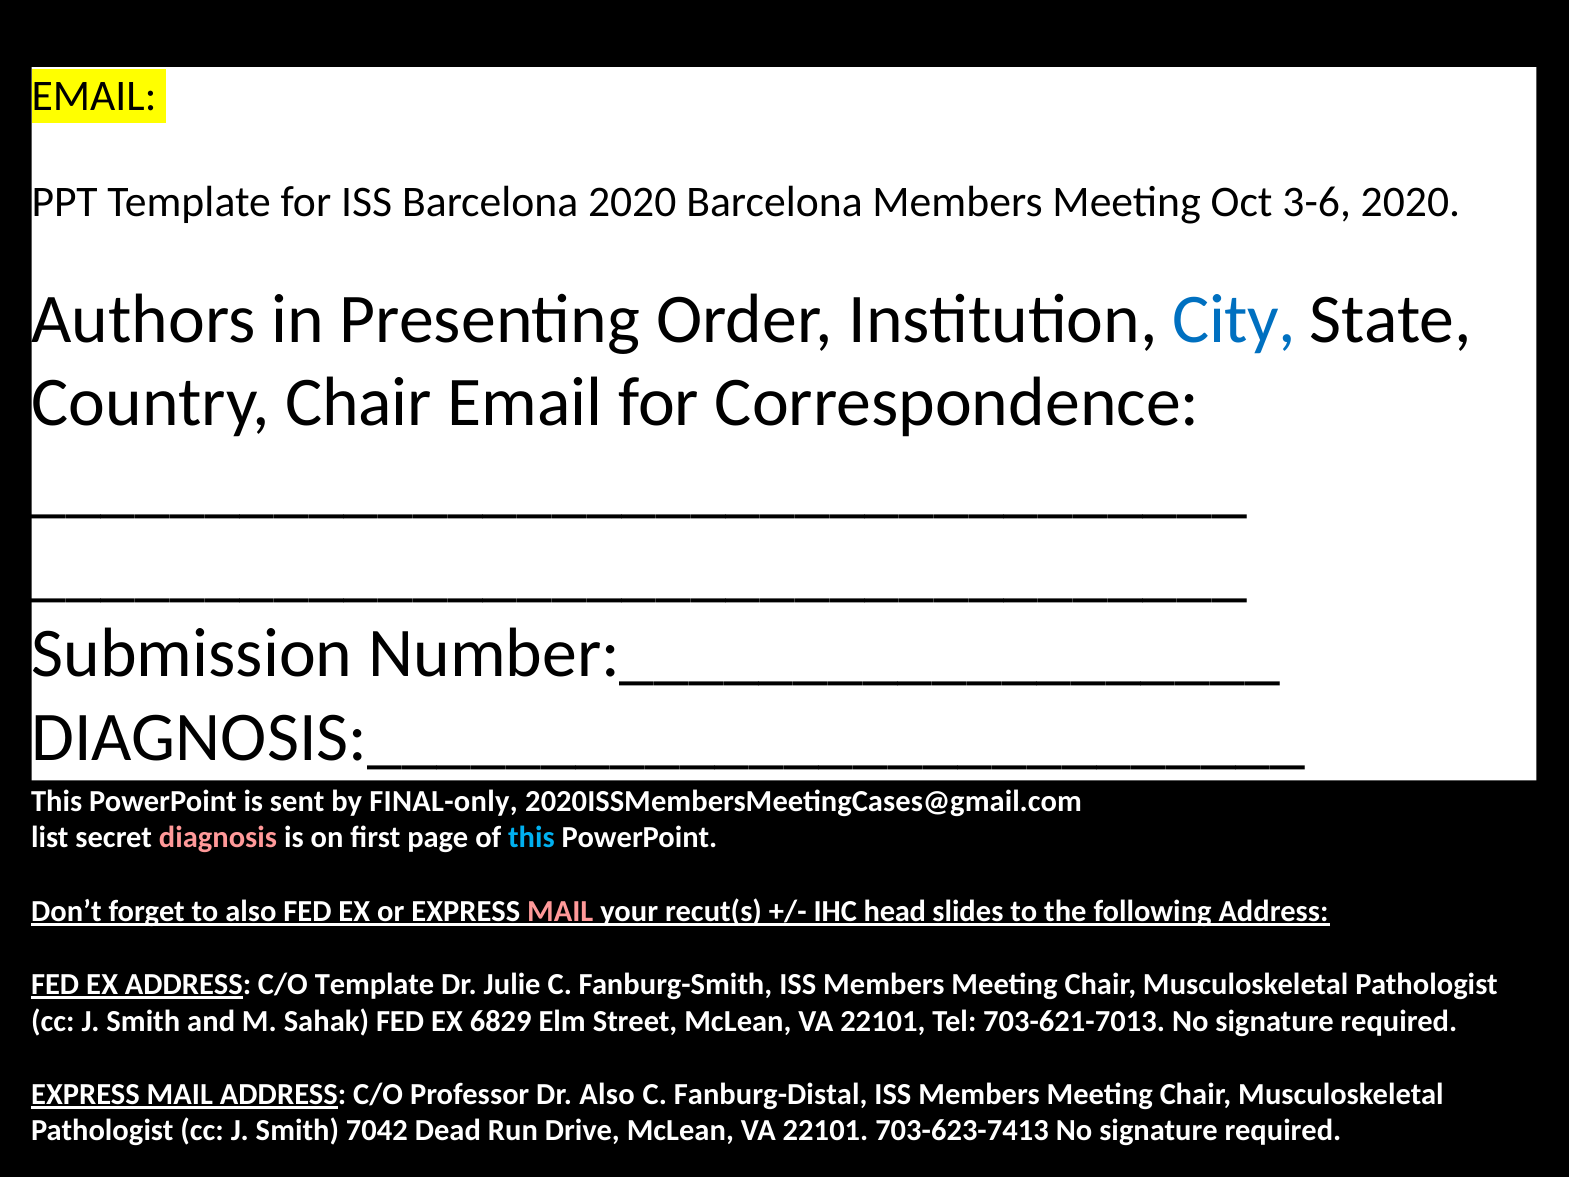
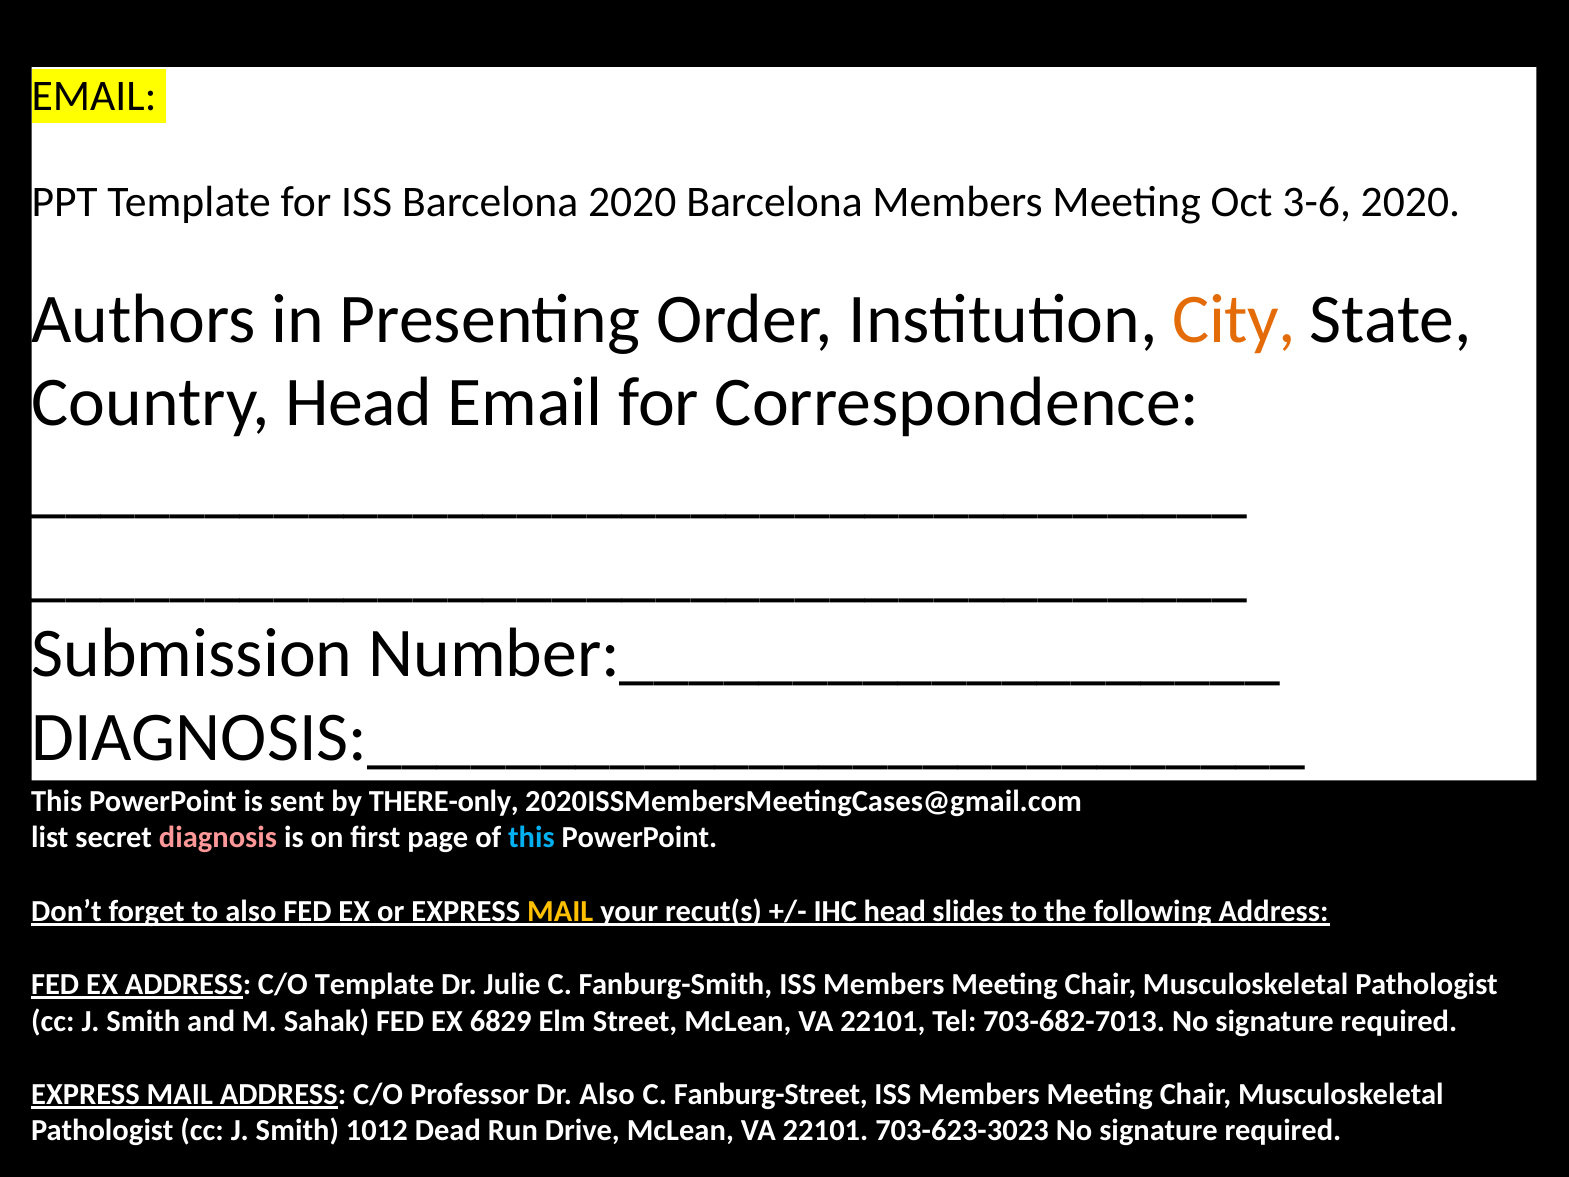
City colour: blue -> orange
Country Chair: Chair -> Head
FINAL-only: FINAL-only -> THERE-only
MAIL at (560, 911) colour: pink -> yellow
703-621-7013: 703-621-7013 -> 703-682-7013
Fanburg-Distal: Fanburg-Distal -> Fanburg-Street
7042: 7042 -> 1012
703-623-7413: 703-623-7413 -> 703-623-3023
